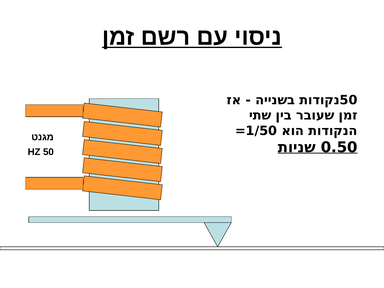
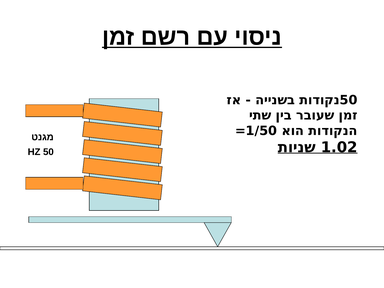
0.50: 0.50 -> 1.02
